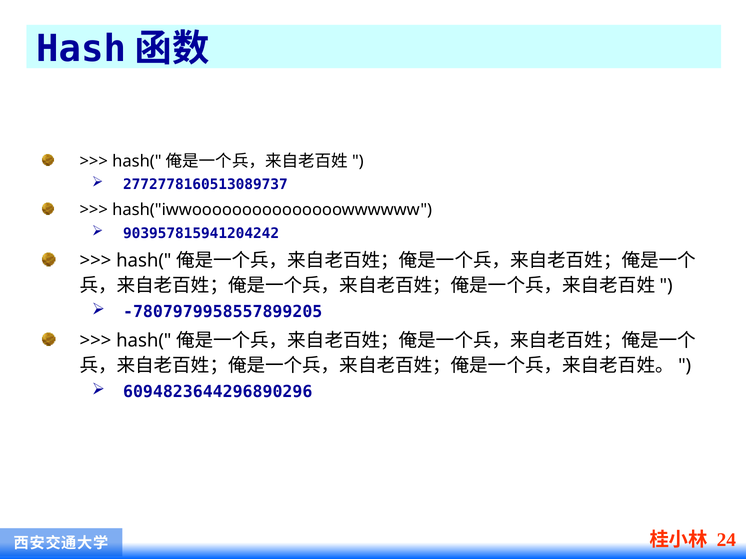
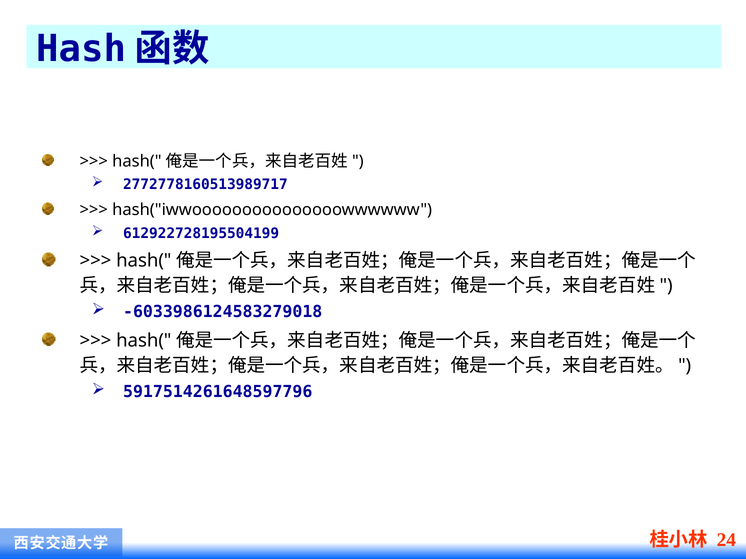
2772778160513089737: 2772778160513089737 -> 2772778160513989717
903957815941204242: 903957815941204242 -> 612922728195504199
-7807979958557899205: -7807979958557899205 -> -6033986124583279018
6094823644296890296: 6094823644296890296 -> 5917514261648597796
